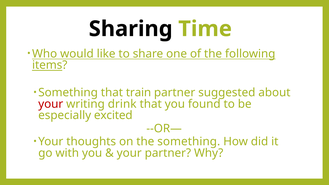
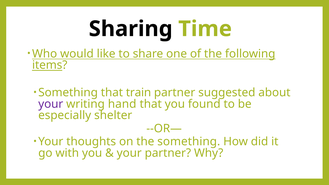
your at (51, 104) colour: red -> purple
drink: drink -> hand
excited: excited -> shelter
